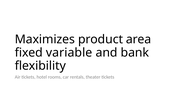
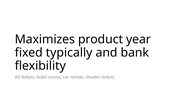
area: area -> year
variable: variable -> typically
